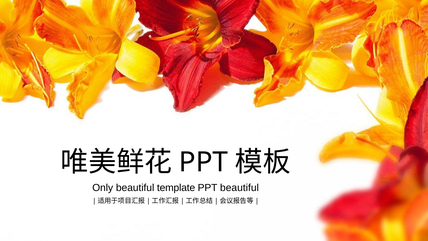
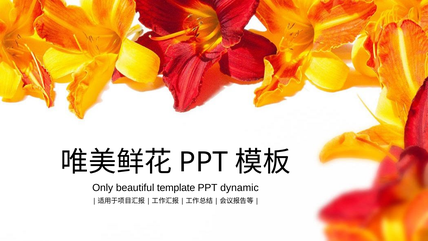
PPT beautiful: beautiful -> dynamic
